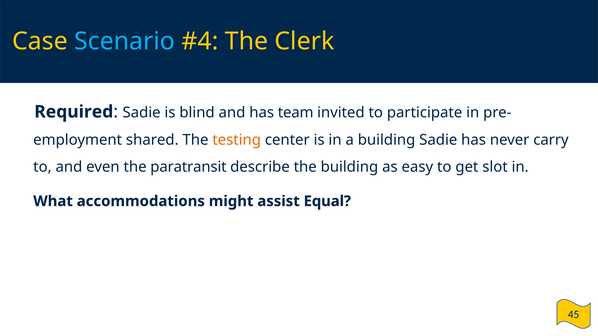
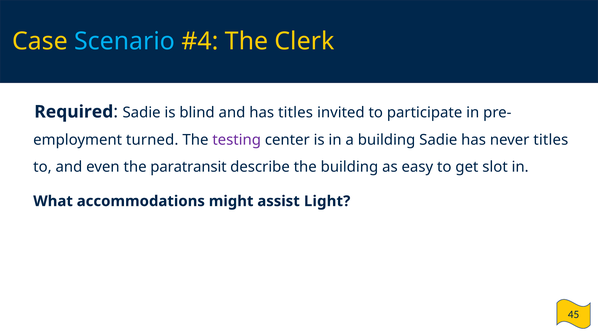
has team: team -> titles
shared: shared -> turned
testing colour: orange -> purple
never carry: carry -> titles
Equal: Equal -> Light
